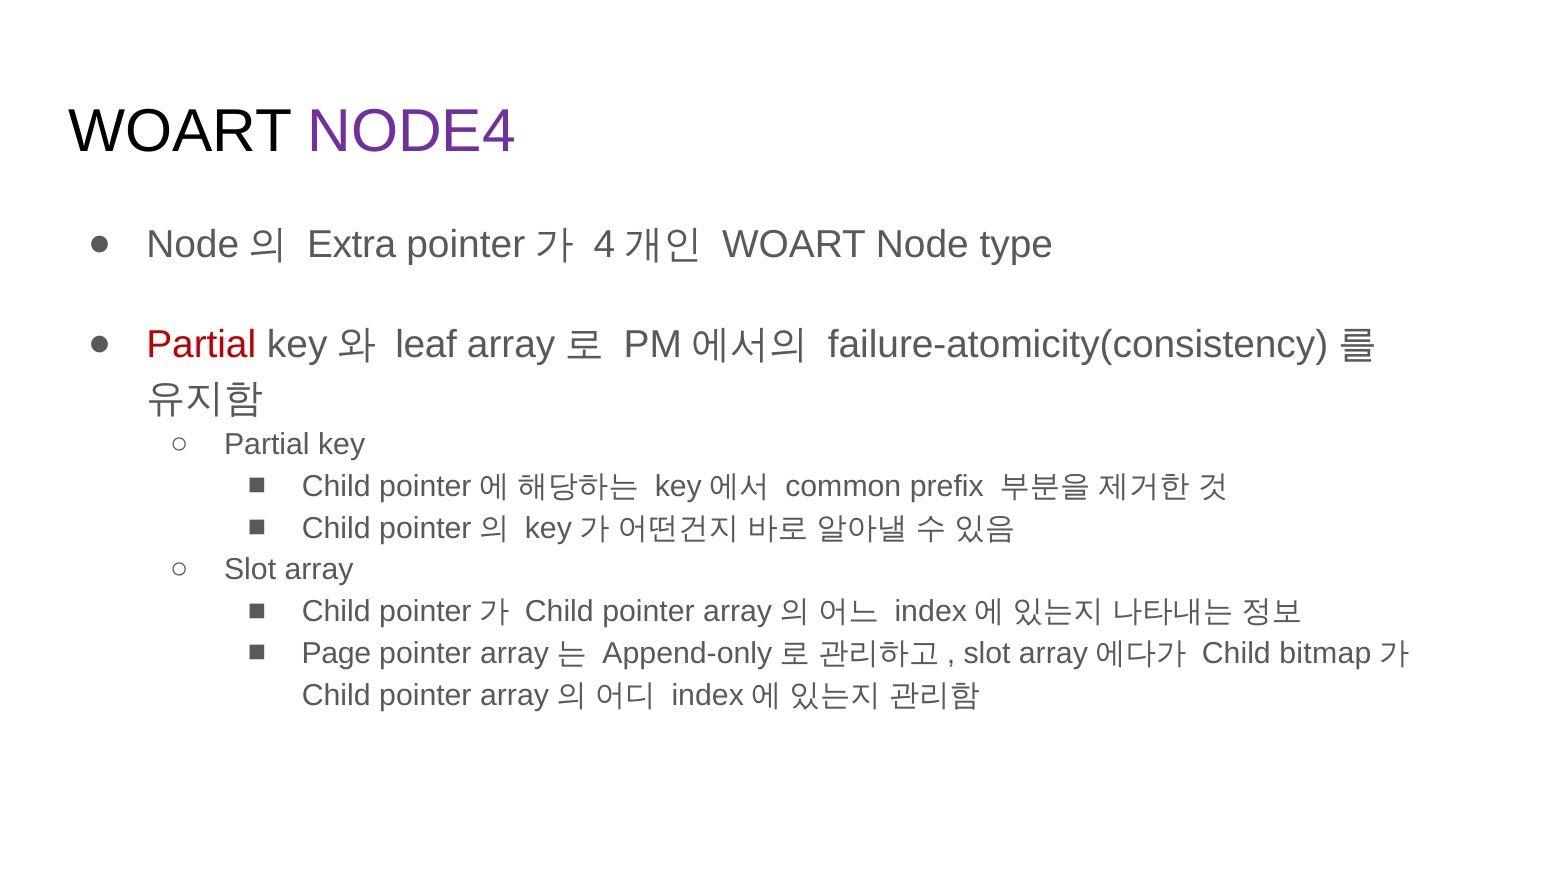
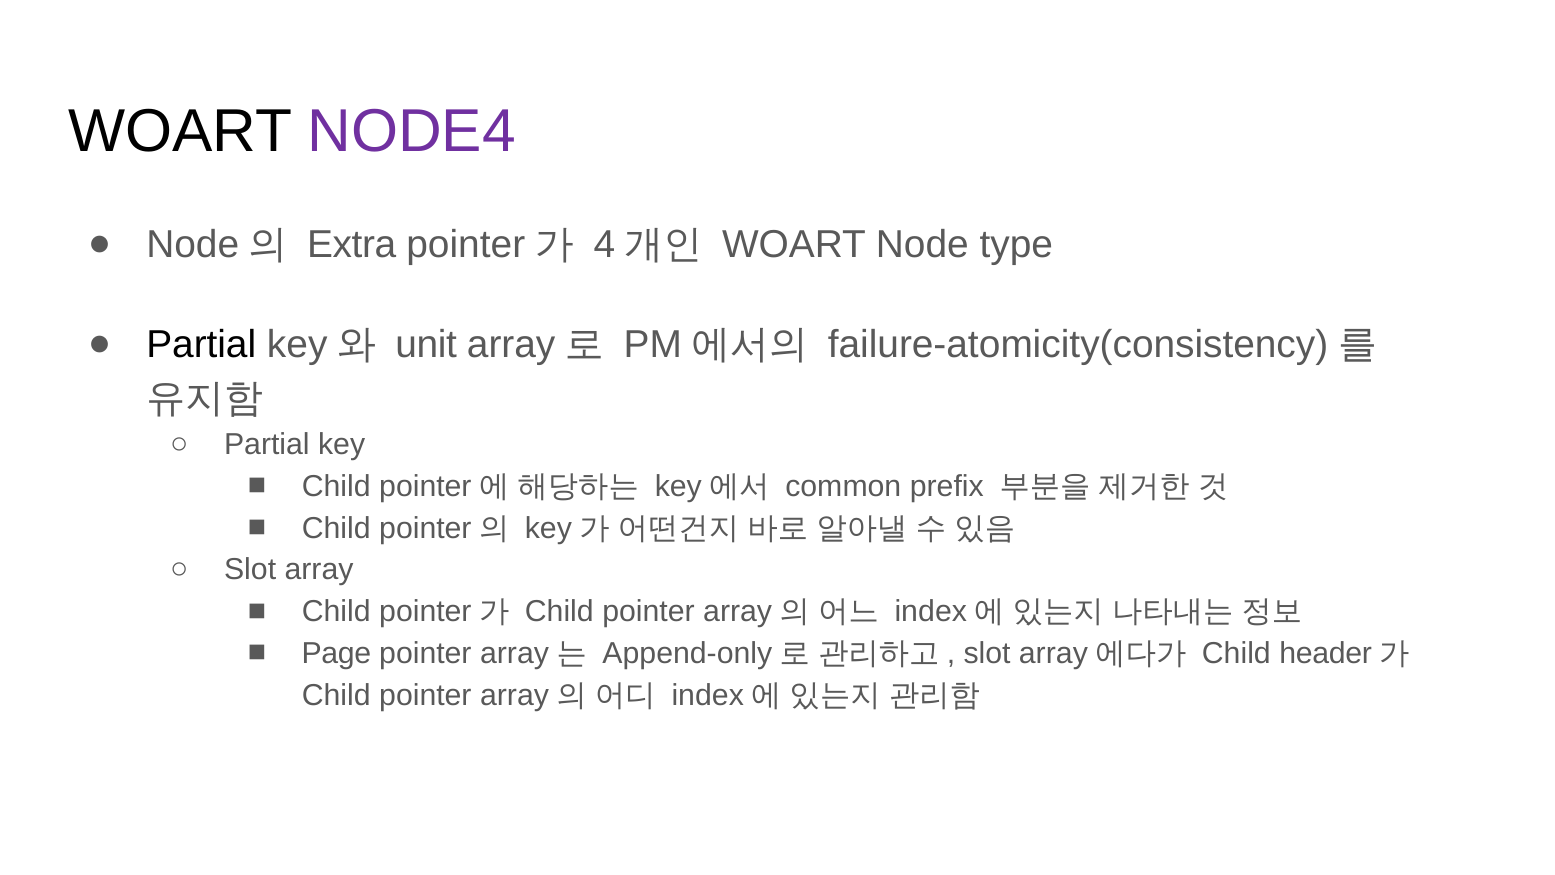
Partial at (201, 345) colour: red -> black
leaf: leaf -> unit
bitmap: bitmap -> header
